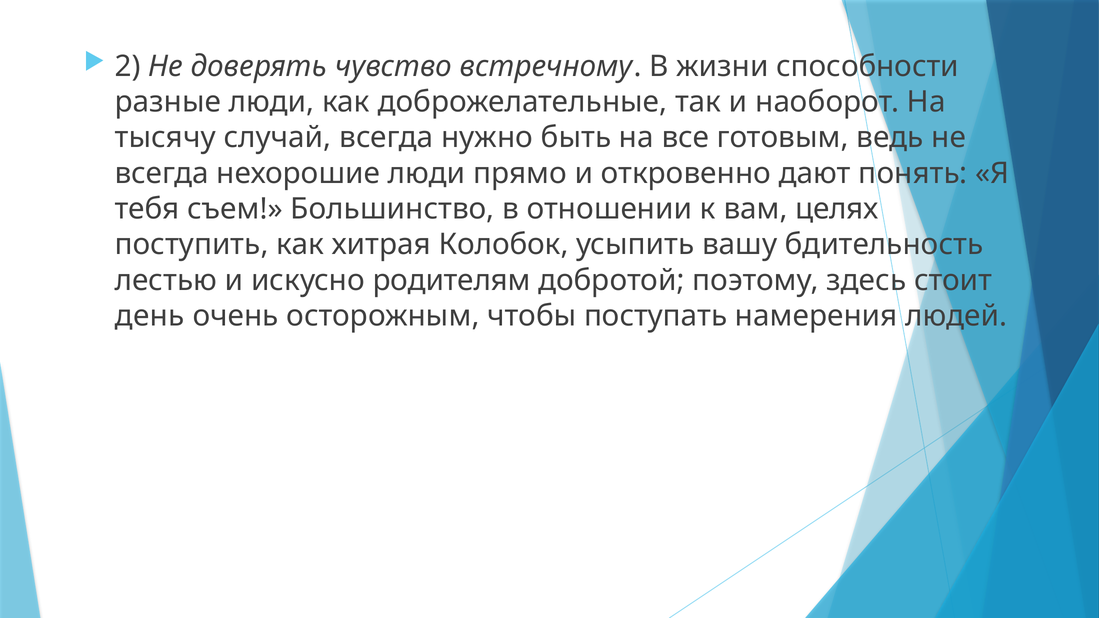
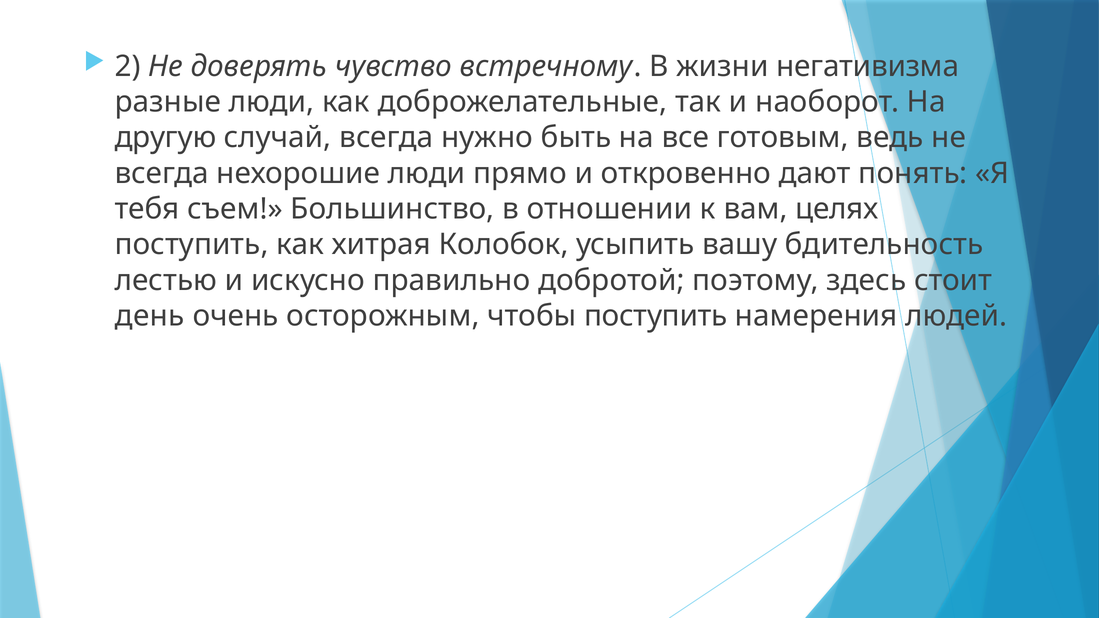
способности: способности -> негативизма
тысячу: тысячу -> другую
родителям: родителям -> правильно
чтобы поступать: поступать -> поступить
